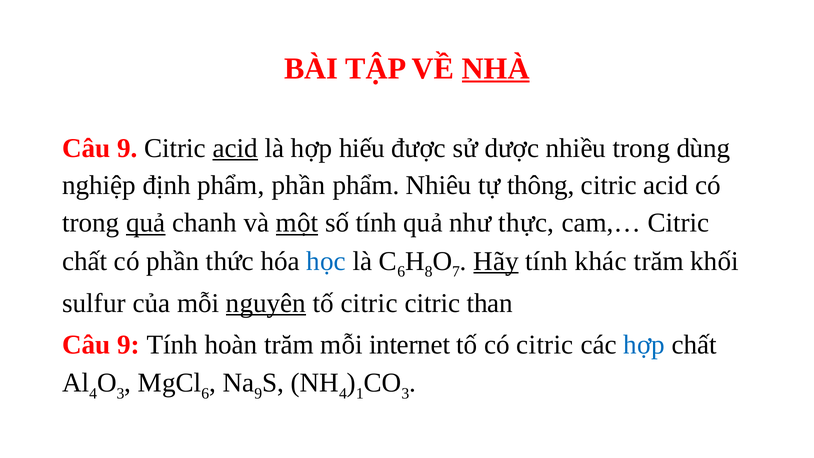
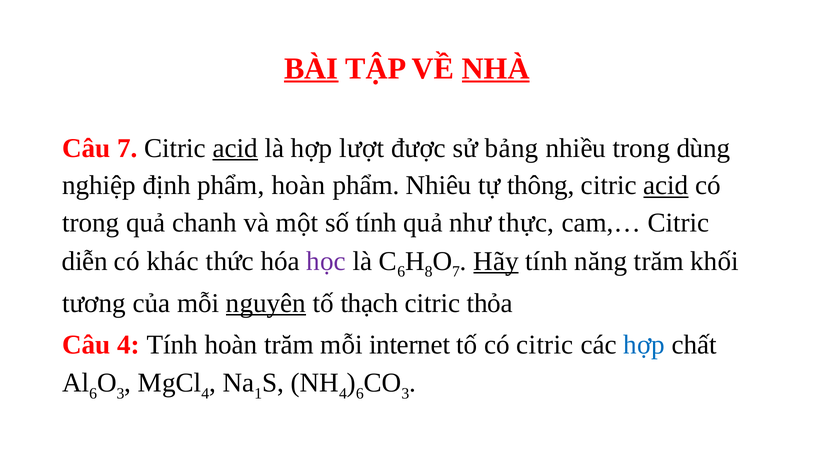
BÀI underline: none -> present
9 at (127, 148): 9 -> 7
hiếu: hiếu -> lượt
dược: dược -> bảng
phẩm phần: phần -> hoàn
acid at (666, 185) underline: none -> present
quả at (146, 223) underline: present -> none
một underline: present -> none
chất at (85, 261): chất -> diễn
có phần: phần -> khác
học colour: blue -> purple
khác: khác -> năng
sulfur: sulfur -> tương
tố citric: citric -> thạch
than: than -> thỏa
9 at (128, 345): 9 -> 4
4 at (93, 393): 4 -> 6
6 at (205, 393): 6 -> 4
9 at (258, 393): 9 -> 1
1 at (360, 393): 1 -> 6
